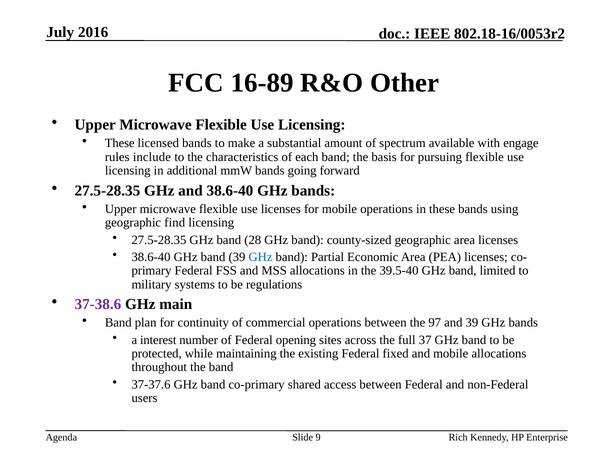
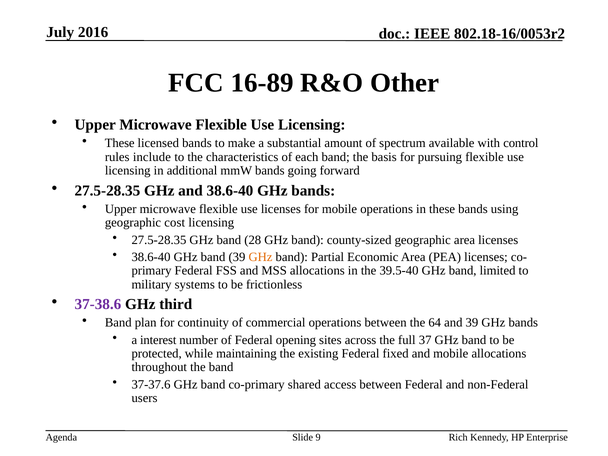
engage: engage -> control
find: find -> cost
GHz at (260, 257) colour: blue -> orange
regulations: regulations -> frictionless
main: main -> third
97: 97 -> 64
